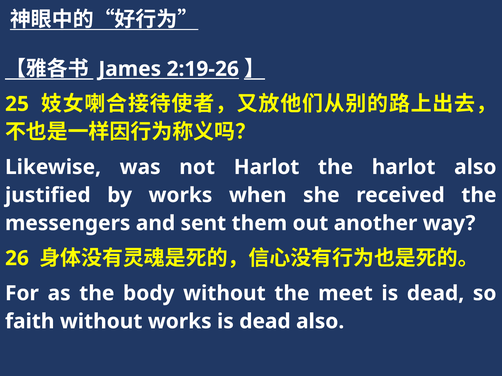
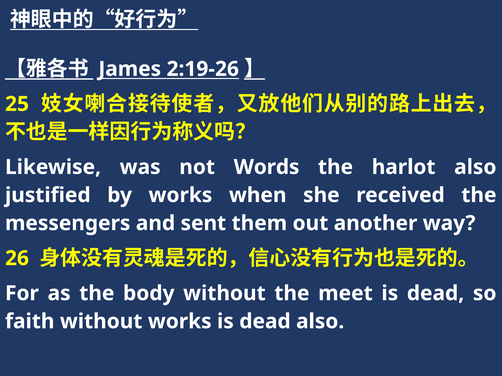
not Harlot: Harlot -> Words
